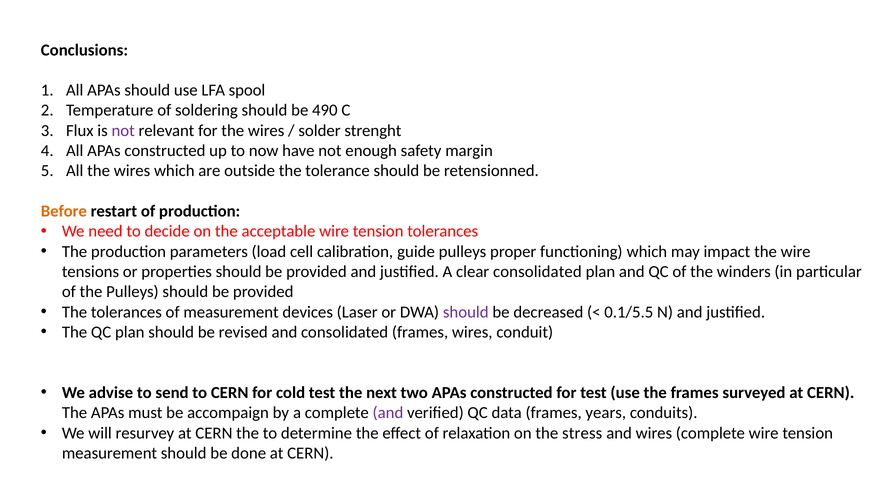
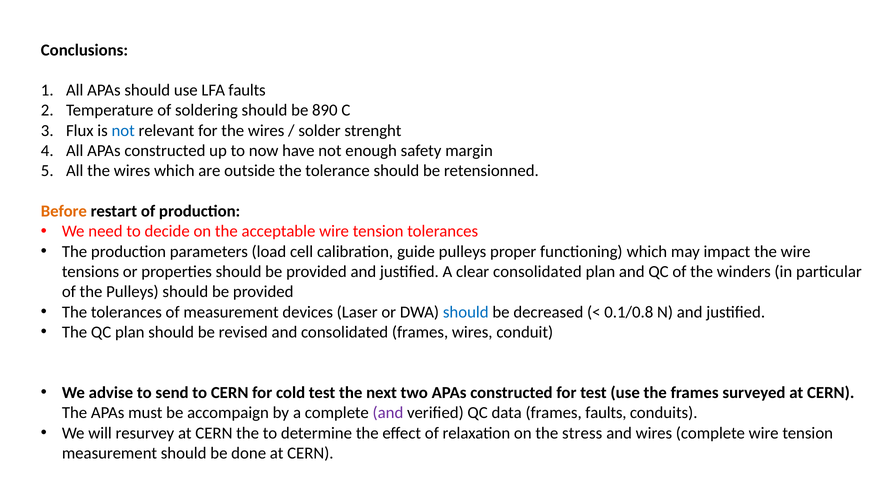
LFA spool: spool -> faults
490: 490 -> 890
not at (123, 131) colour: purple -> blue
should at (466, 312) colour: purple -> blue
0.1/5.5: 0.1/5.5 -> 0.1/0.8
frames years: years -> faults
